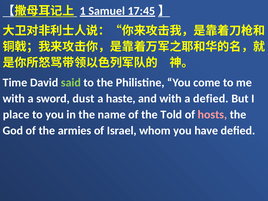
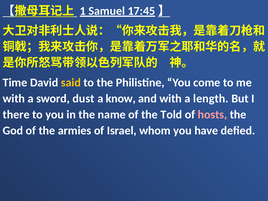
said colour: light green -> yellow
haste: haste -> know
a defied: defied -> length
place: place -> there
